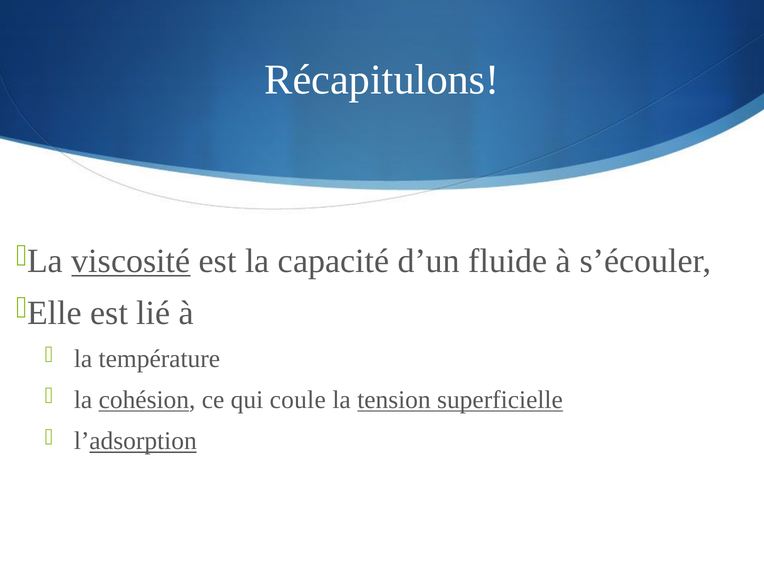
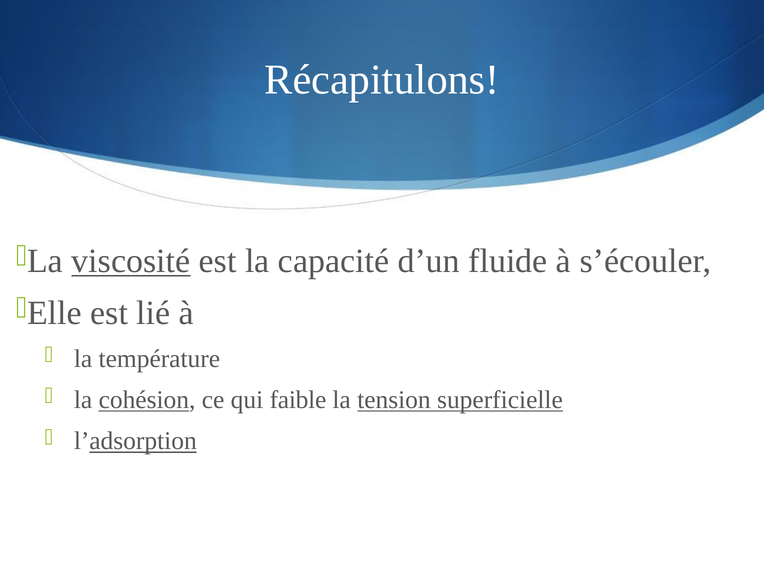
coule: coule -> faible
